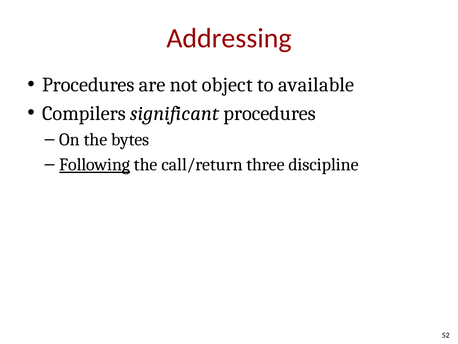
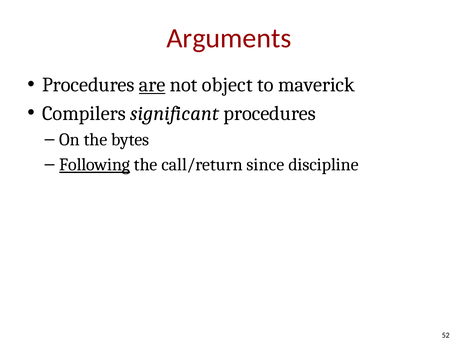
Addressing: Addressing -> Arguments
are underline: none -> present
available: available -> maverick
three: three -> since
